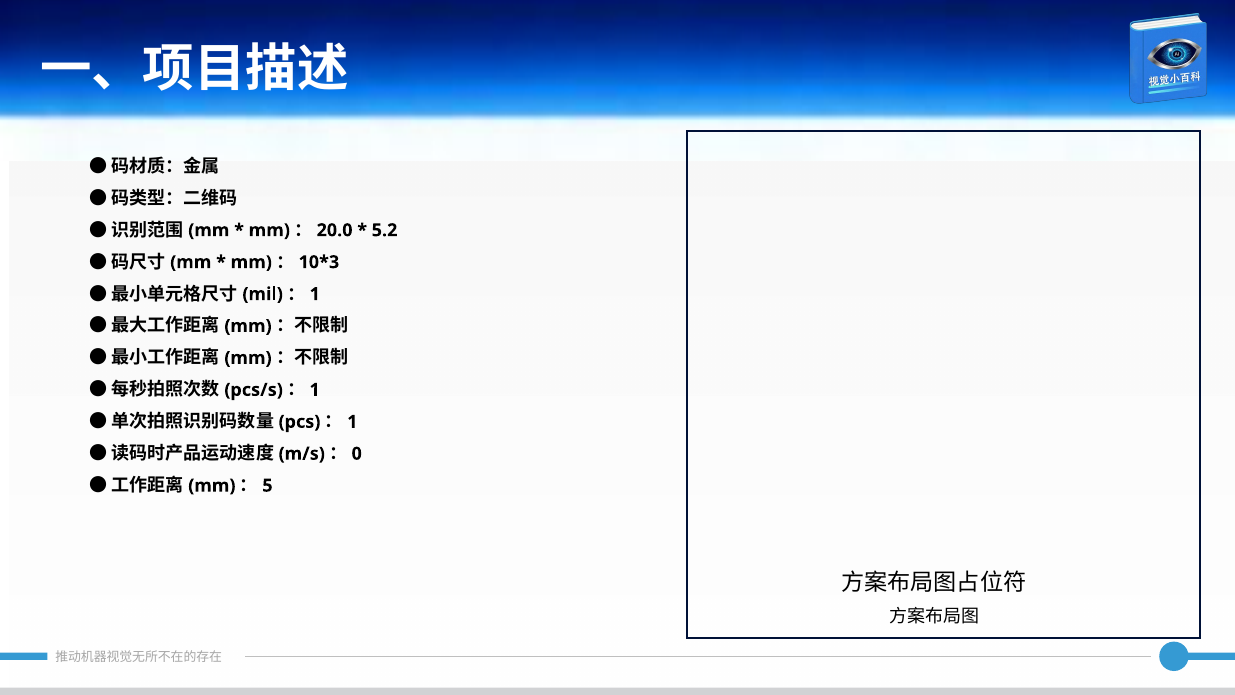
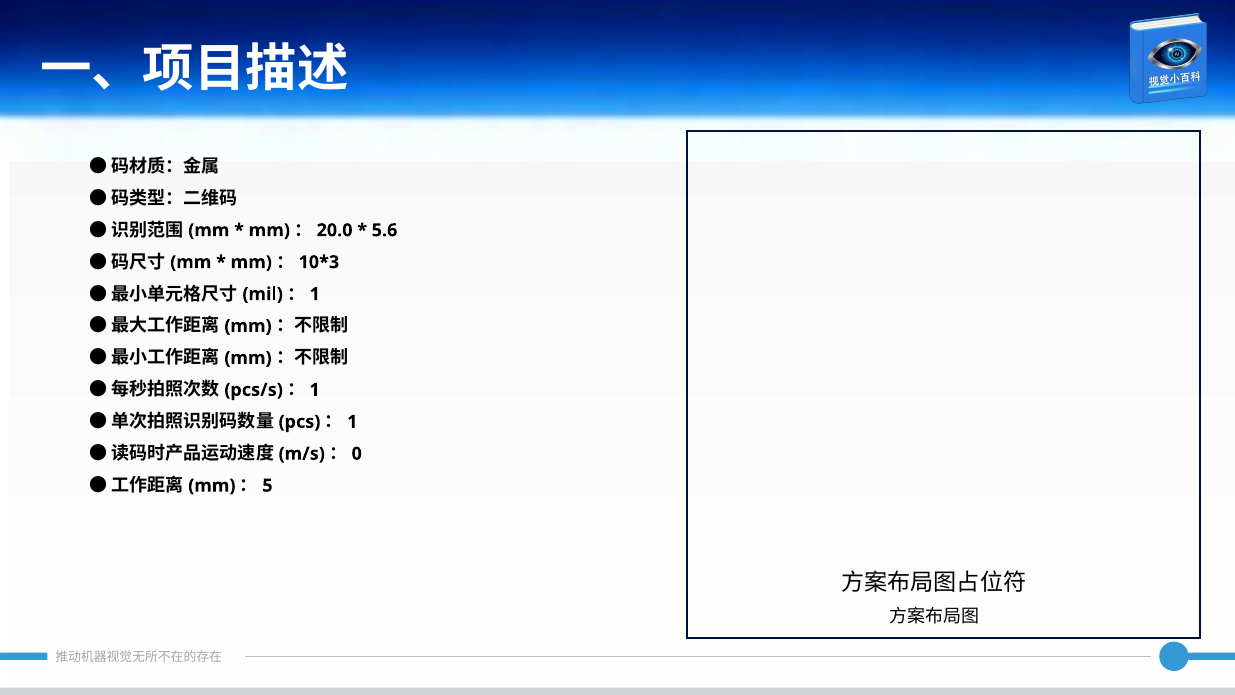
5.2: 5.2 -> 5.6
